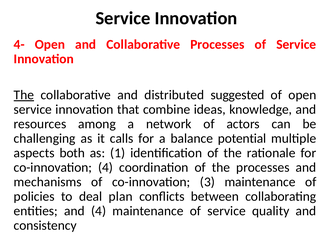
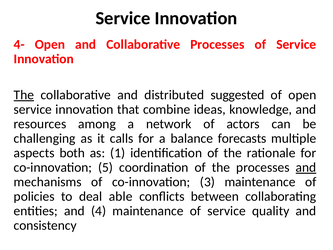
potential: potential -> forecasts
co-innovation 4: 4 -> 5
and at (306, 167) underline: none -> present
plan: plan -> able
